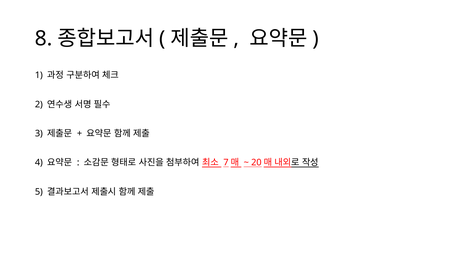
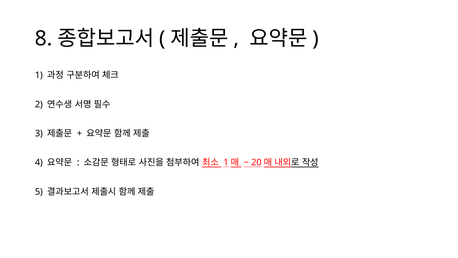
7 at (226, 162): 7 -> 1
